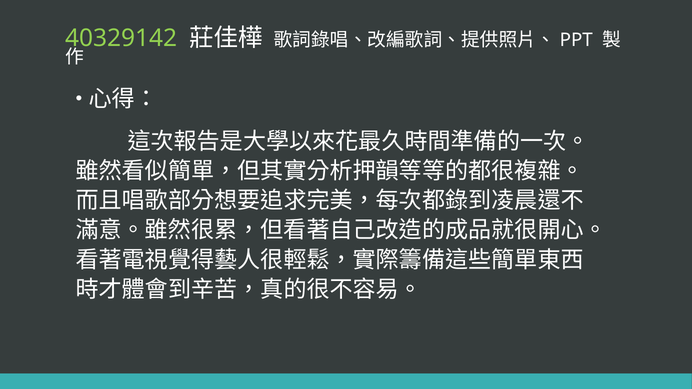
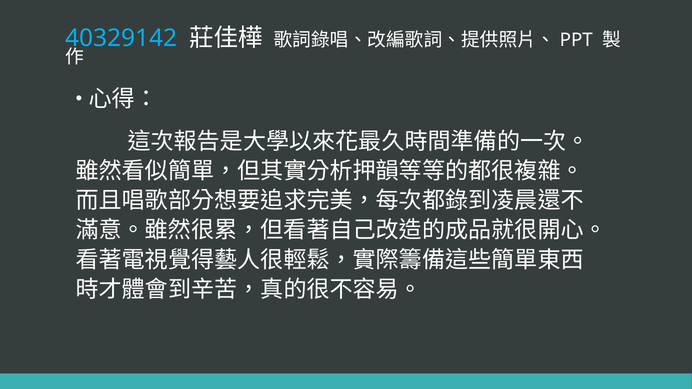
40329142 colour: light green -> light blue
